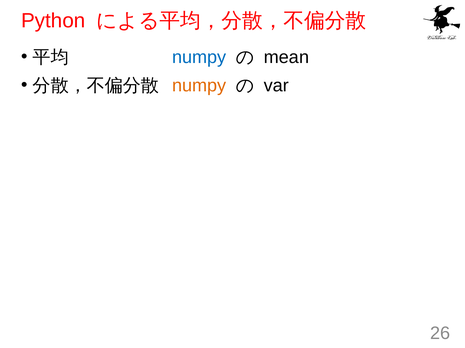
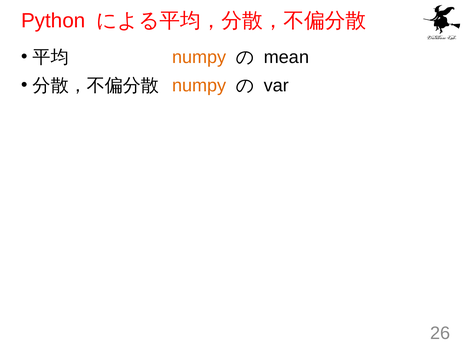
numpy at (199, 57) colour: blue -> orange
